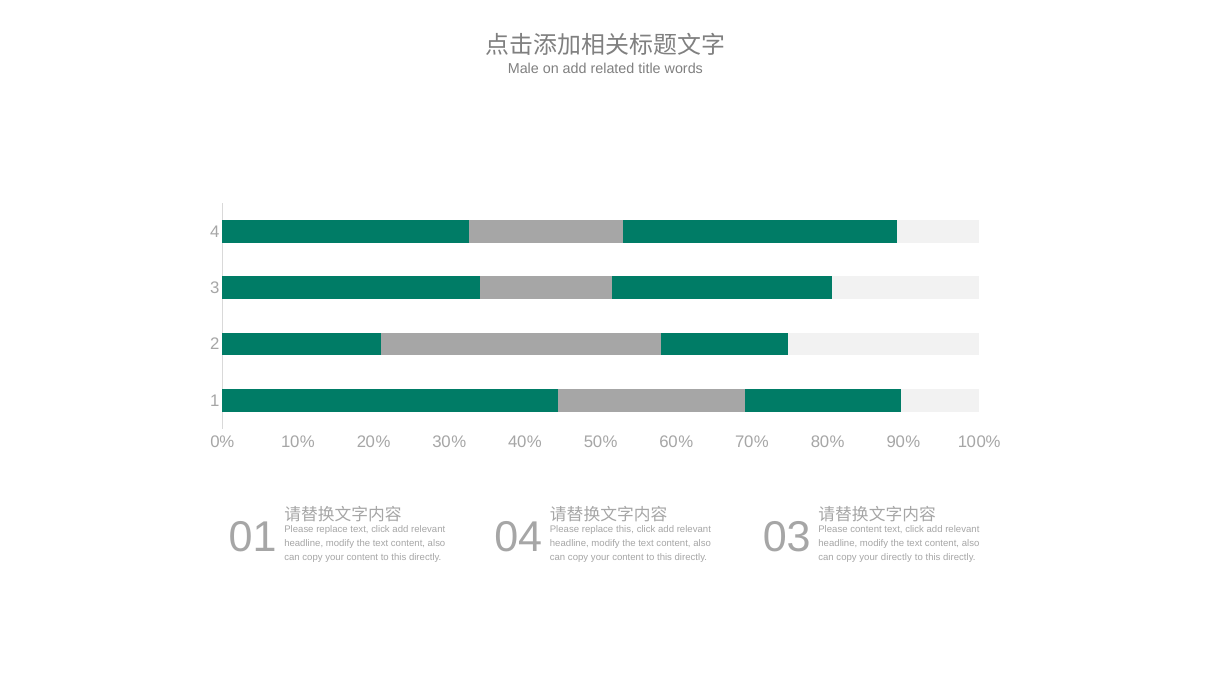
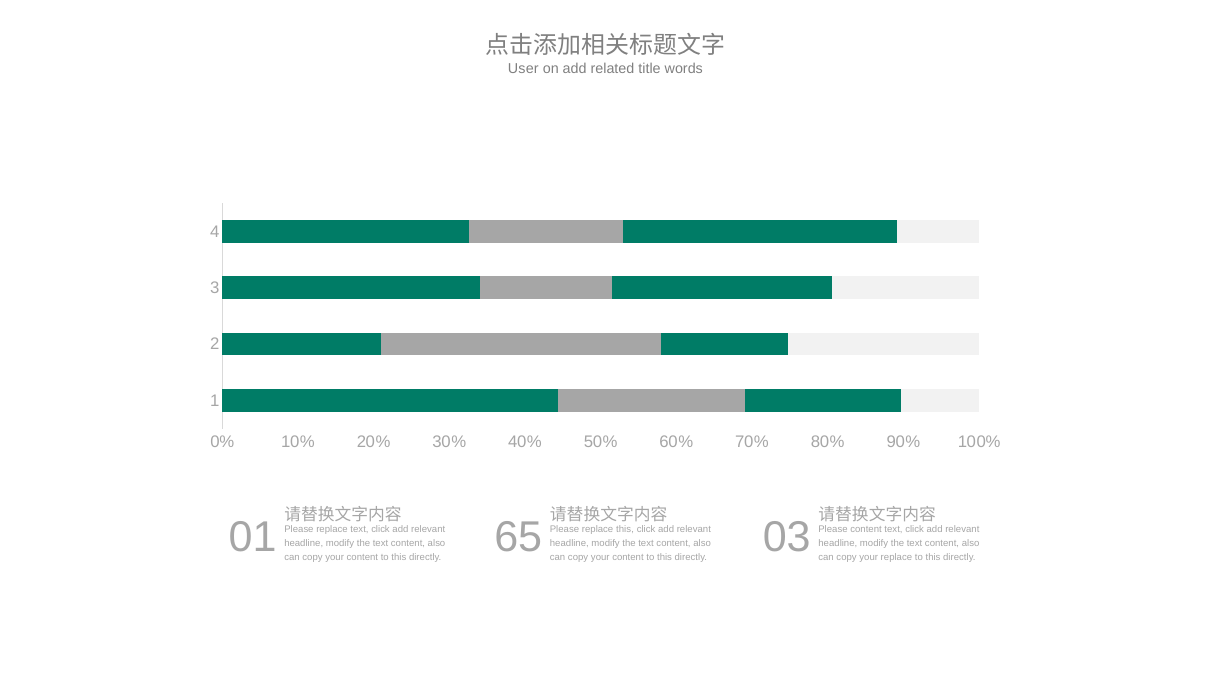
Male: Male -> User
04: 04 -> 65
your directly: directly -> replace
